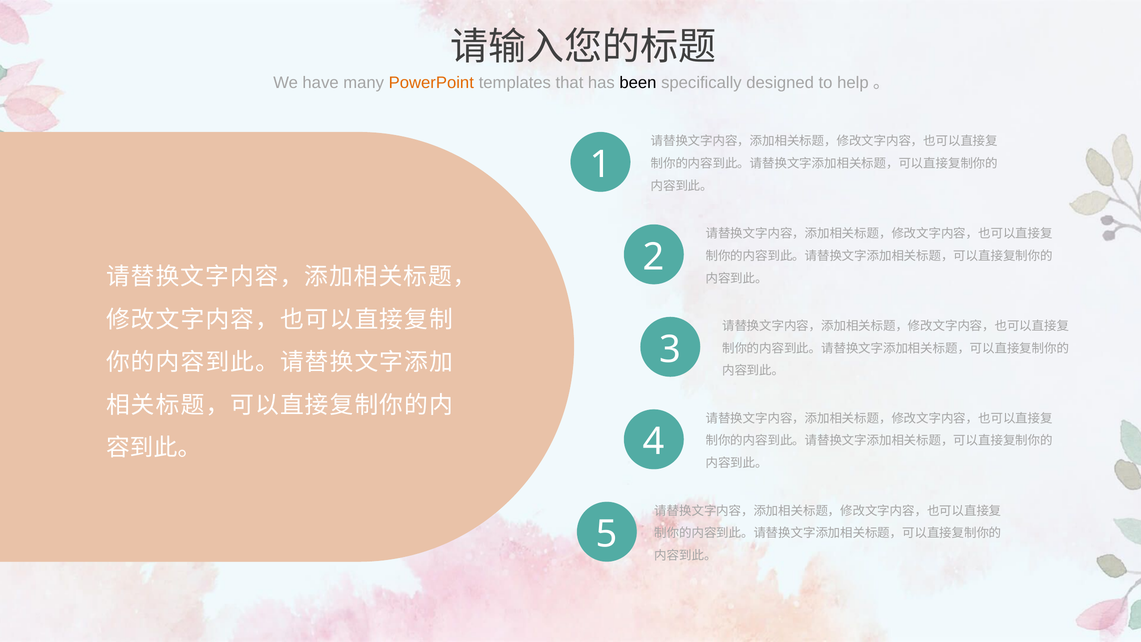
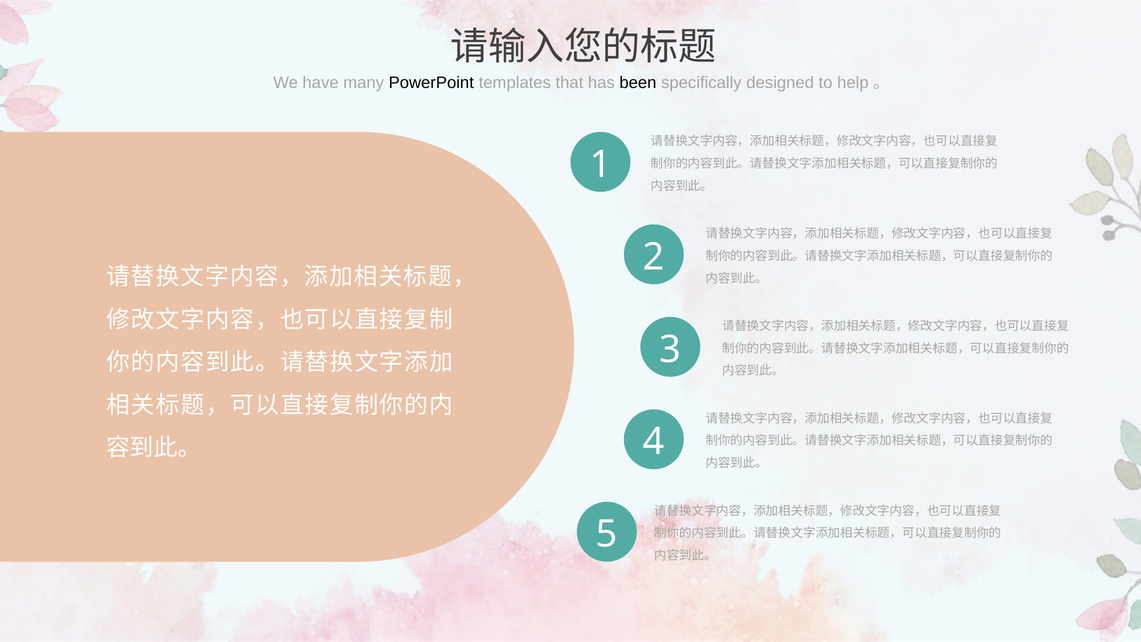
PowerPoint colour: orange -> black
